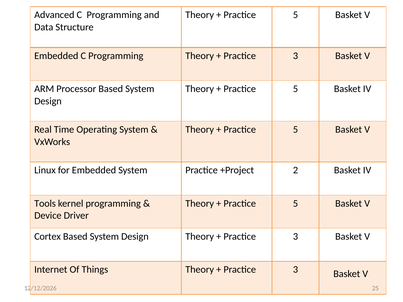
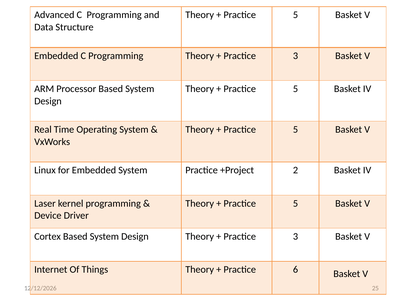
Tools: Tools -> Laser
3 at (296, 270): 3 -> 6
